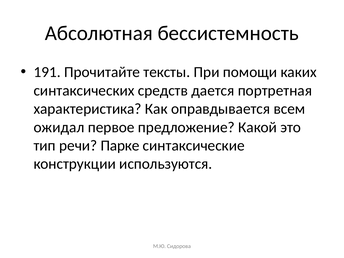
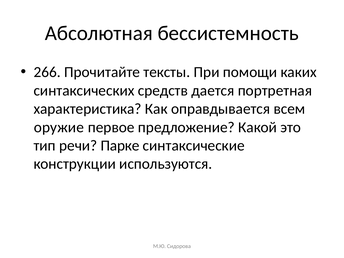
191: 191 -> 266
ожидал: ожидал -> оружие
